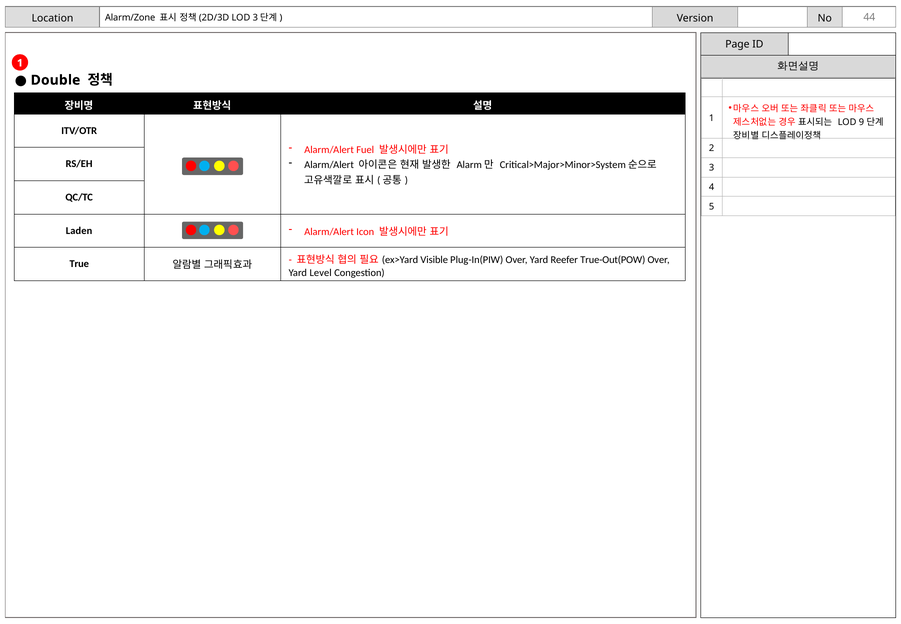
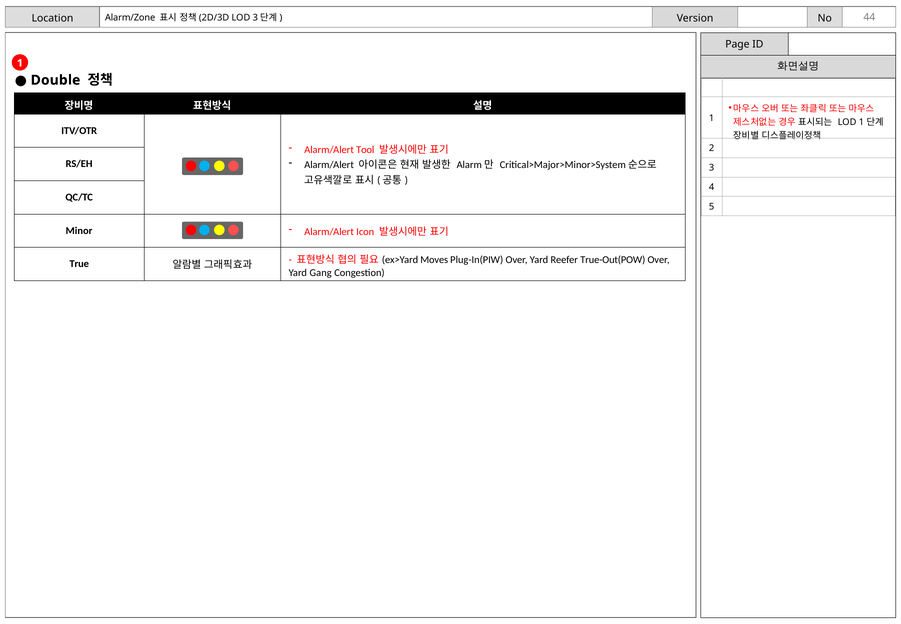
LOD 9: 9 -> 1
Fuel: Fuel -> Tool
Laden: Laden -> Minor
Visible: Visible -> Moves
Level: Level -> Gang
